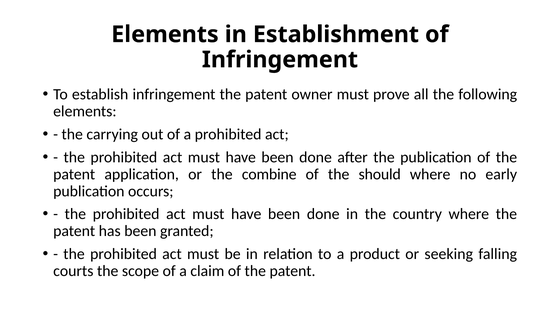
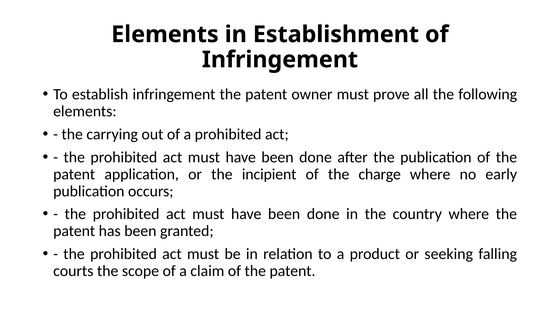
combine: combine -> incipient
should: should -> charge
